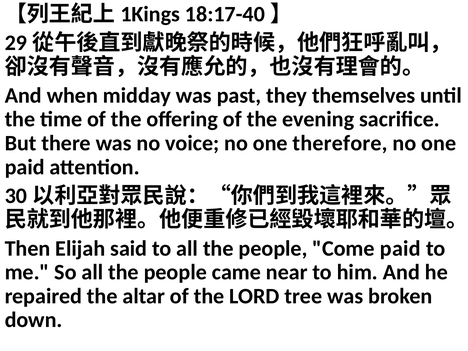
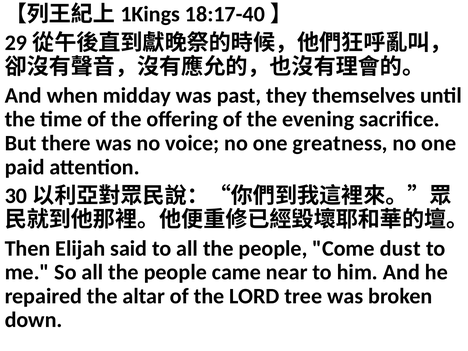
therefore: therefore -> greatness
Come paid: paid -> dust
